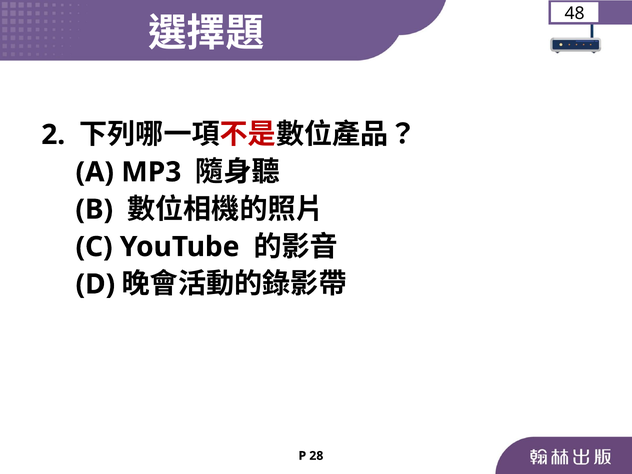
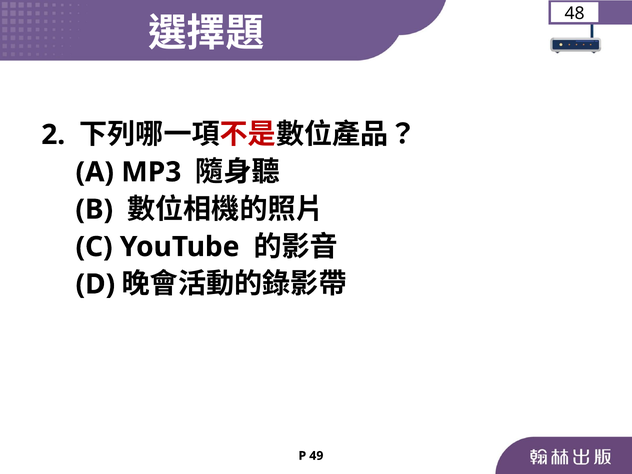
28: 28 -> 49
